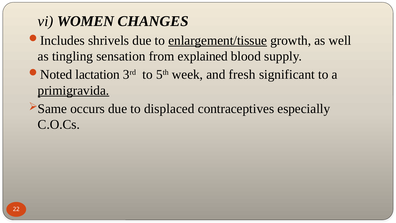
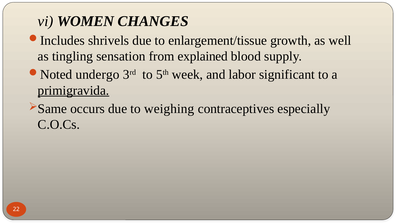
enlargement/tissue underline: present -> none
lactation: lactation -> undergo
fresh: fresh -> labor
displaced: displaced -> weighing
